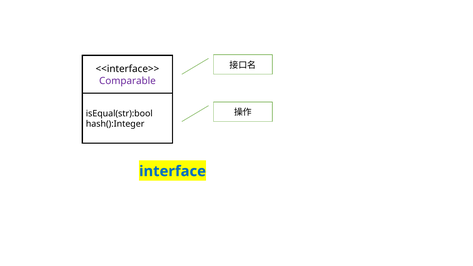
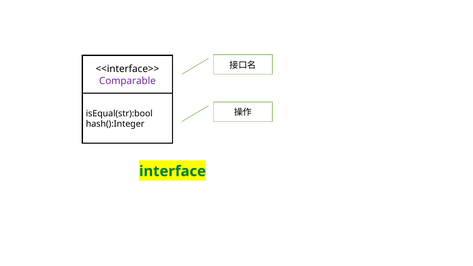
interface colour: blue -> green
